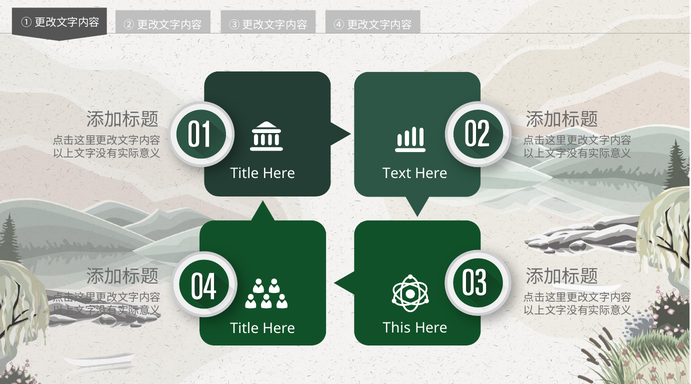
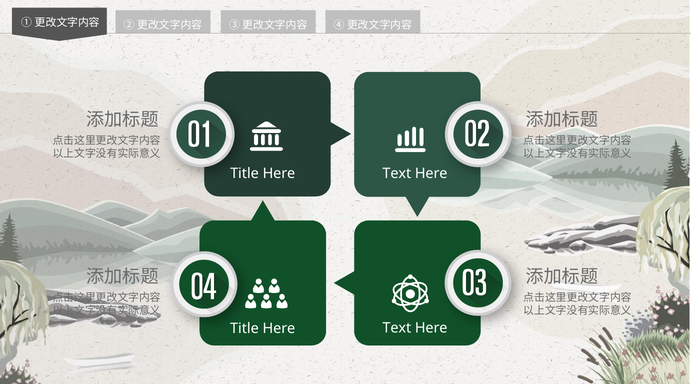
This at (397, 328): This -> Text
